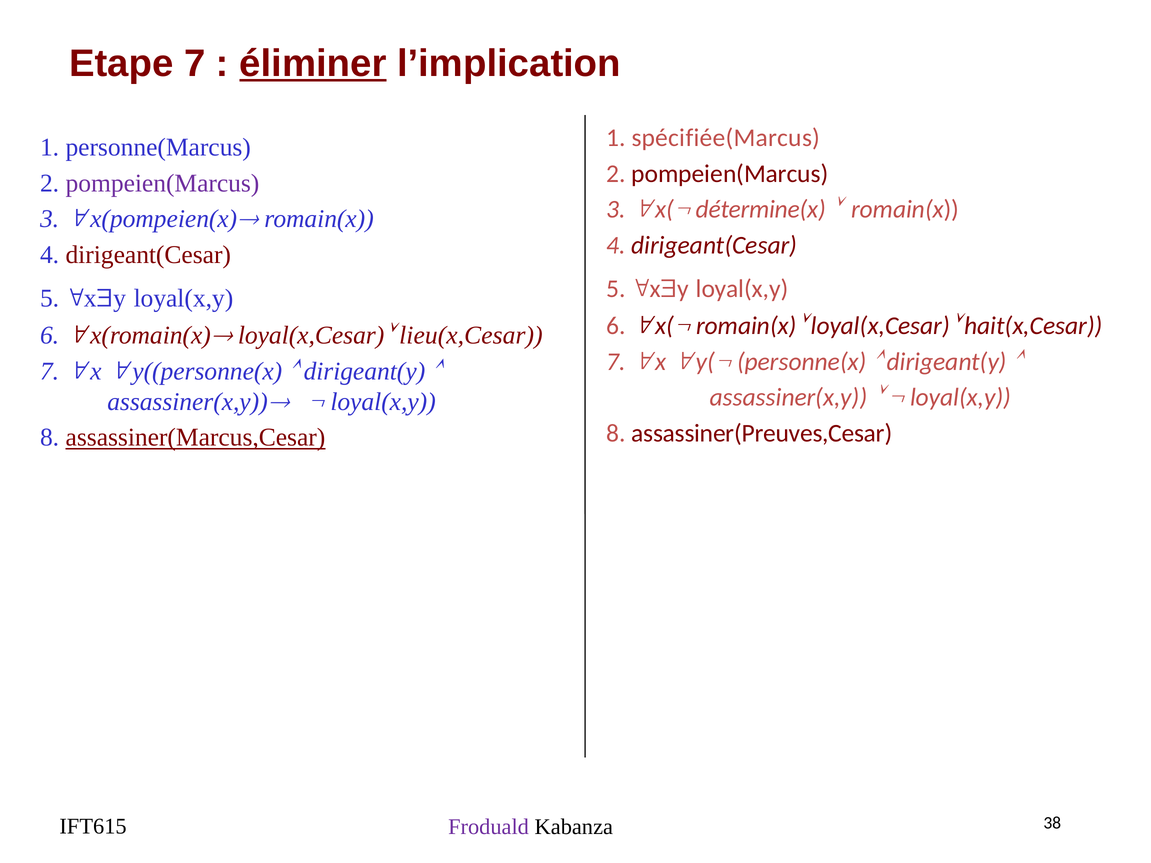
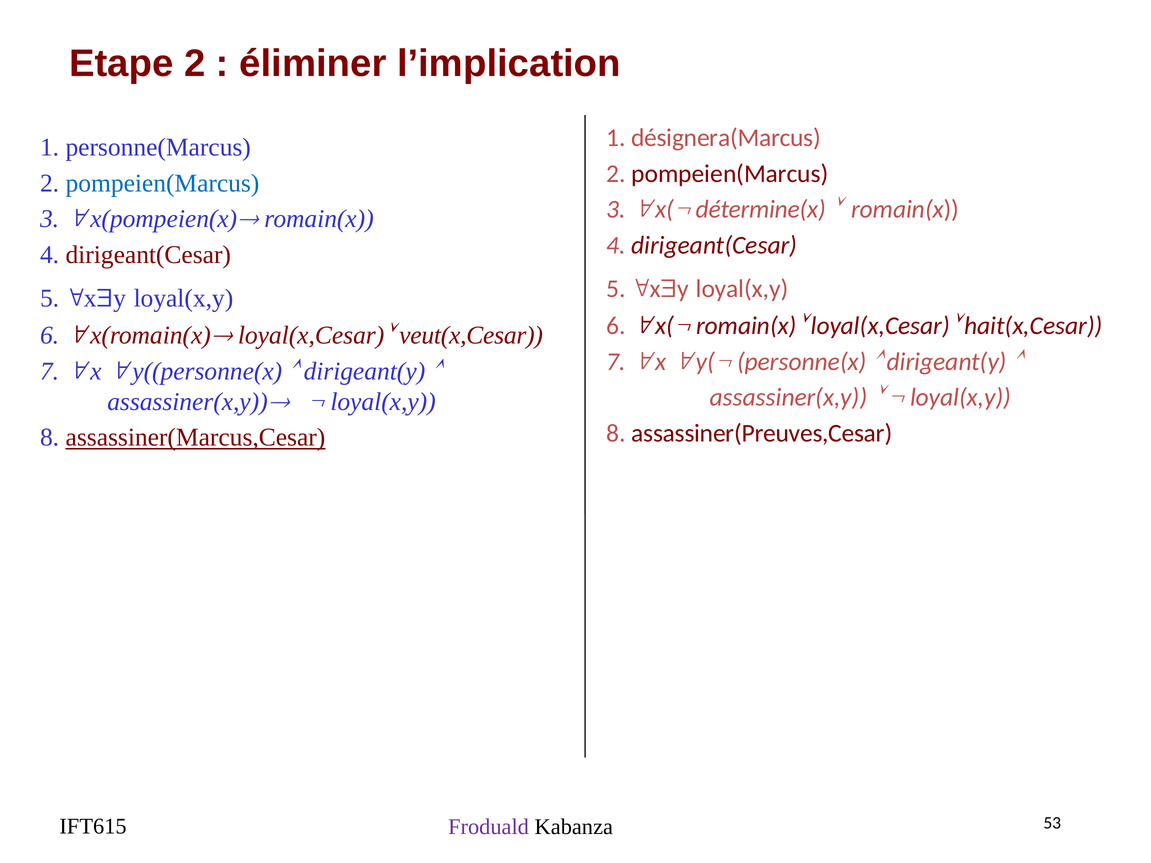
Etape 7: 7 -> 2
éliminer underline: present -> none
spécifiée(Marcus: spécifiée(Marcus -> désignera(Marcus
pompeien(Marcus at (162, 183) colour: purple -> blue
lieu(x,Cesar: lieu(x,Cesar -> veut(x,Cesar
38: 38 -> 53
